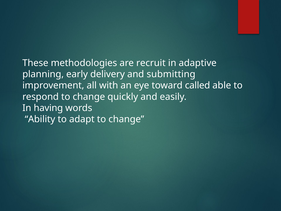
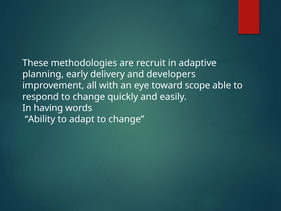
submitting: submitting -> developers
called: called -> scope
